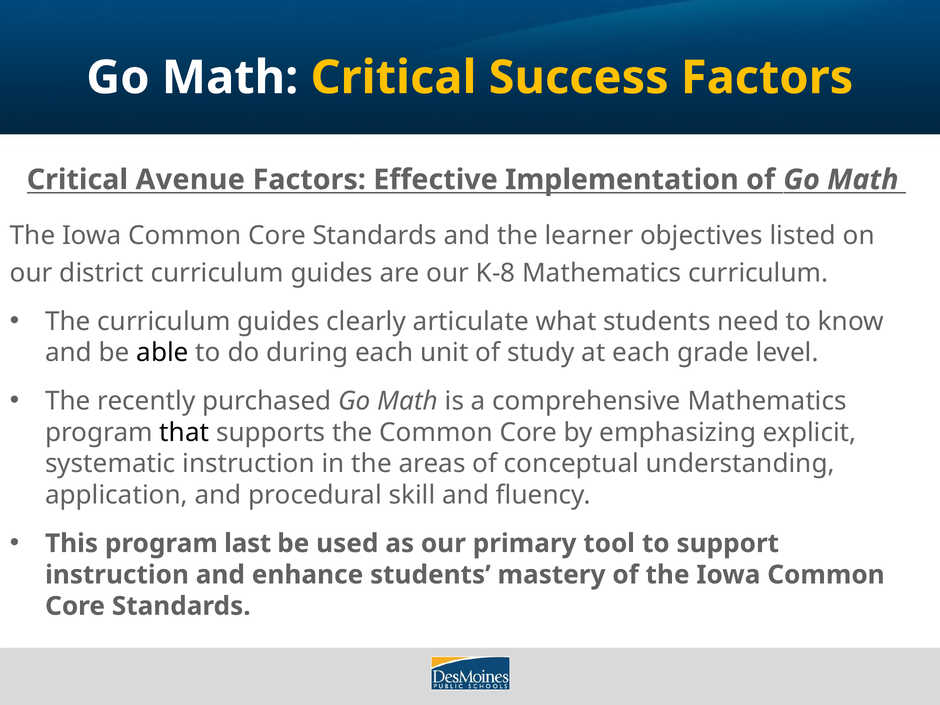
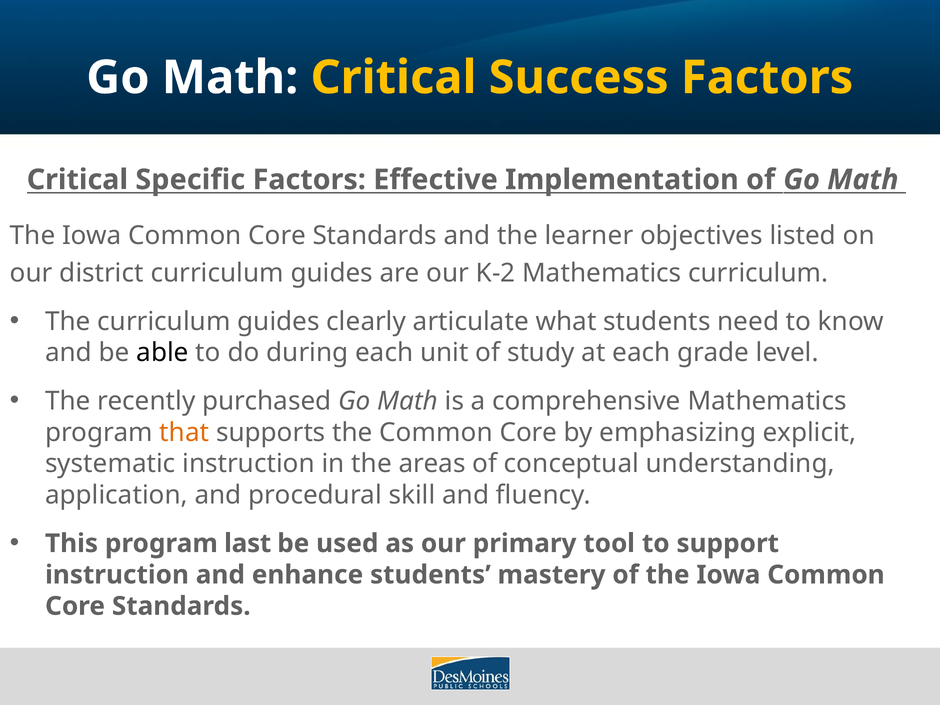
Avenue: Avenue -> Specific
K-8: K-8 -> K-2
that colour: black -> orange
